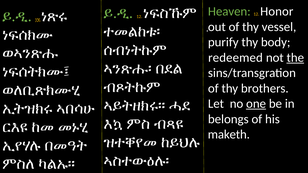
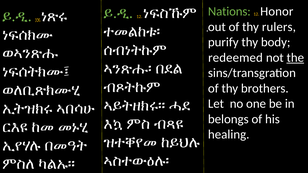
Heaven: Heaven -> Nations
vessel: vessel -> rulers
one underline: present -> none
maketh: maketh -> healing
